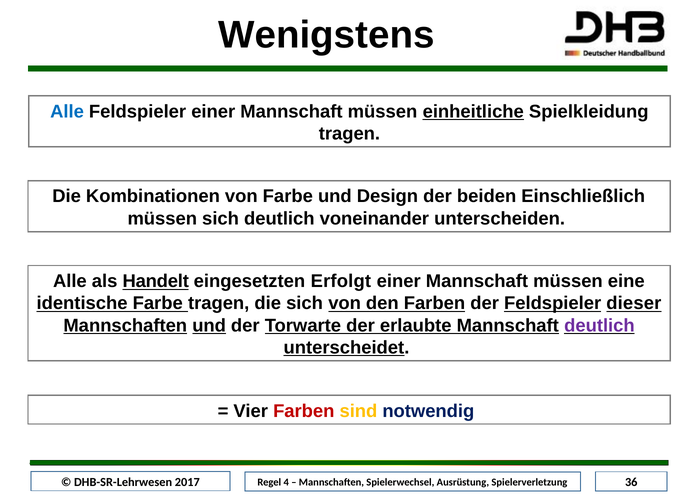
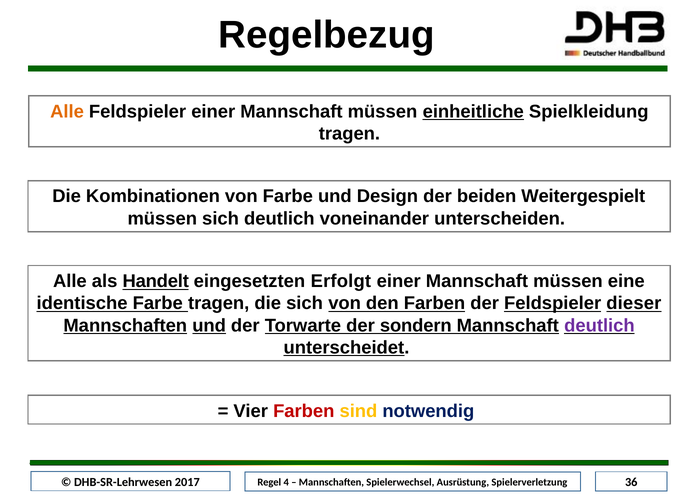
Wenigstens: Wenigstens -> Regelbezug
Alle at (67, 112) colour: blue -> orange
Einschließlich: Einschließlich -> Weitergespielt
erlaubte: erlaubte -> sondern
